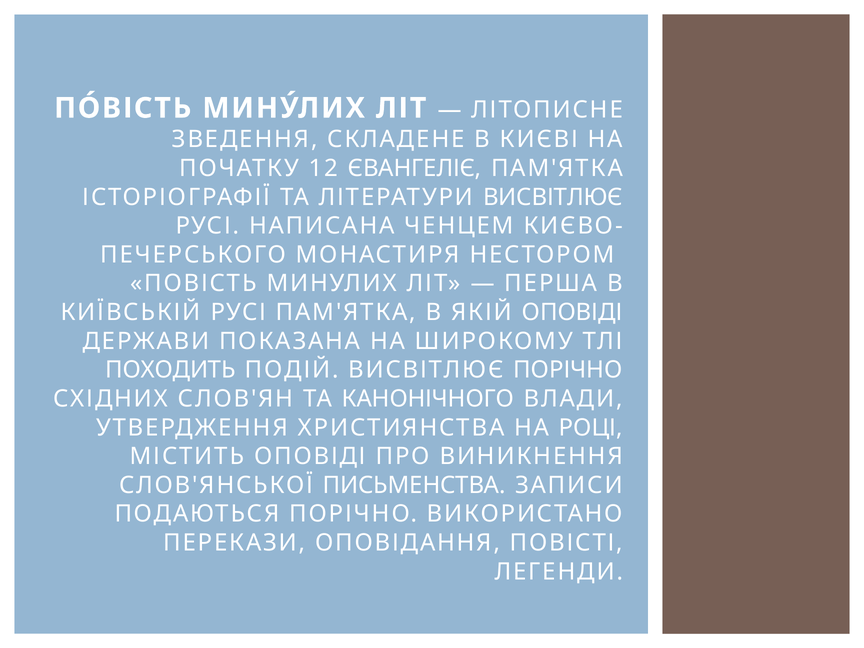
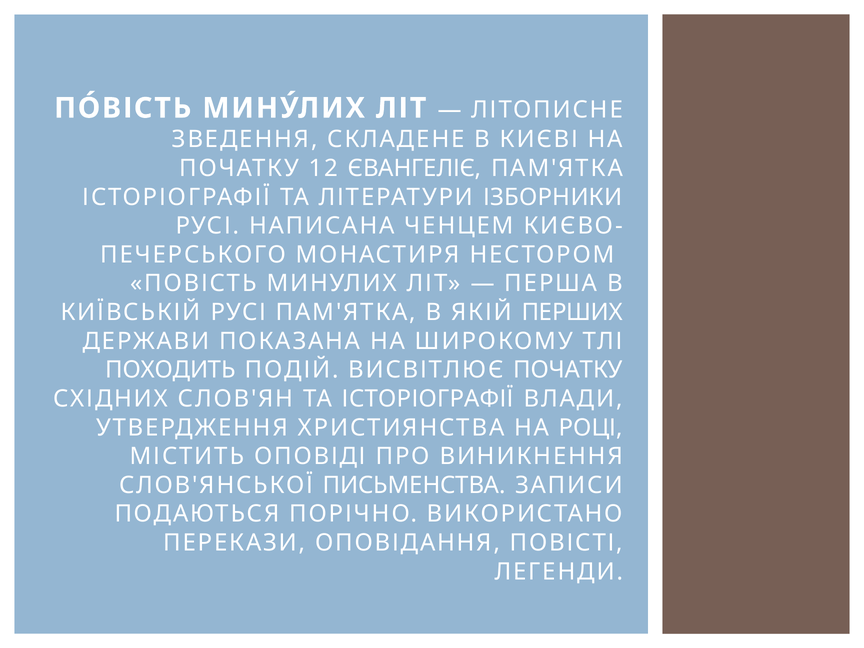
ЛІТЕРАТУРИ ВИСВІТЛЮЄ: ВИСВІТЛЮЄ -> ІЗБОРНИКИ
ЯКІЙ ОПОВІДІ: ОПОВІДІ -> ПЕРШИХ
ВИСВІТЛЮЄ ПОРІЧНО: ПОРІЧНО -> ПОЧАТКУ
ТА КАНОНІЧНОГО: КАНОНІЧНОГО -> ІСТОРІОГРАФІЇ
